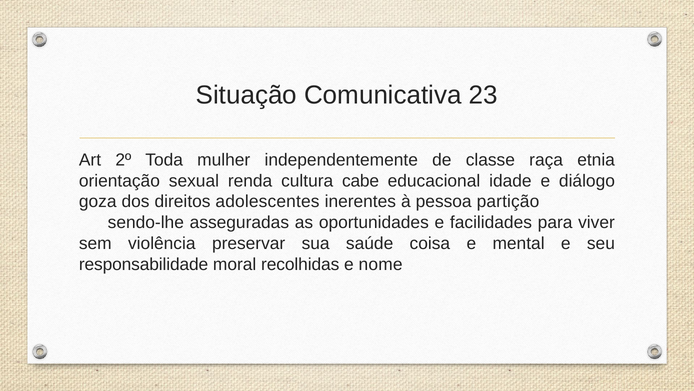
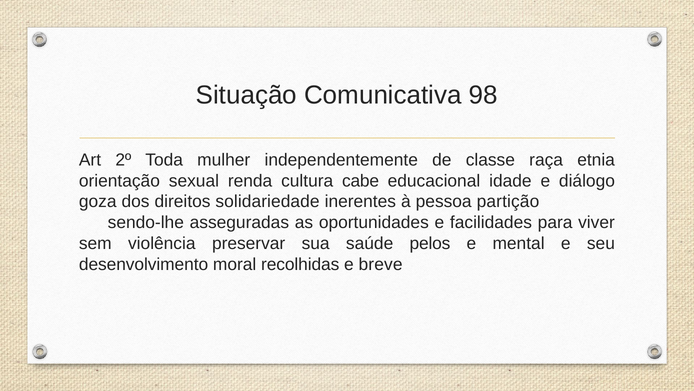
23: 23 -> 98
adolescentes: adolescentes -> solidariedade
coisa: coisa -> pelos
responsabilidade: responsabilidade -> desenvolvimento
nome: nome -> breve
